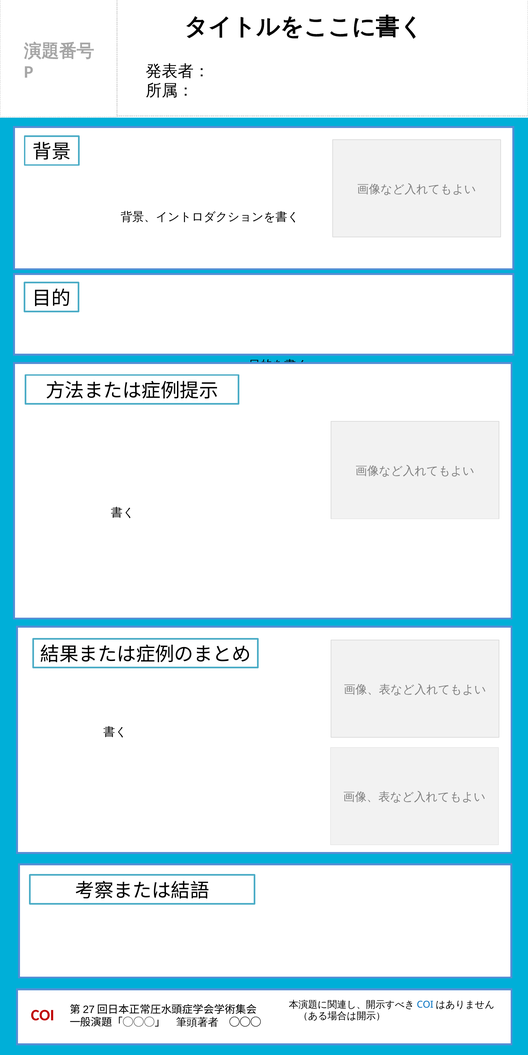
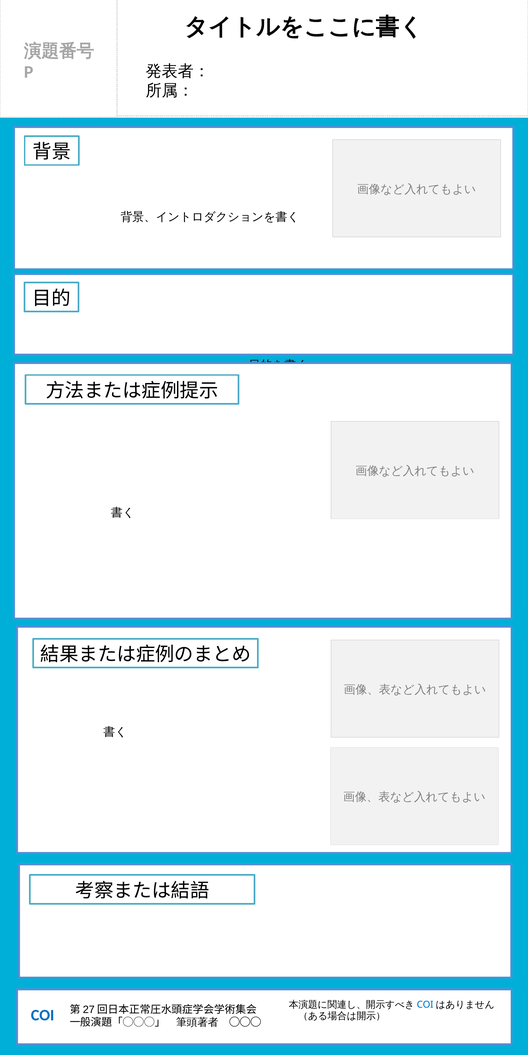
COI at (43, 1016) colour: red -> blue
